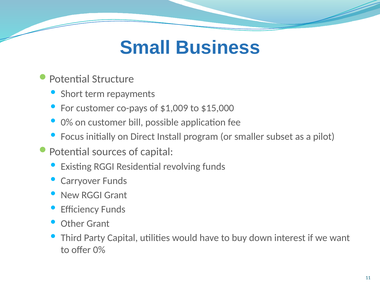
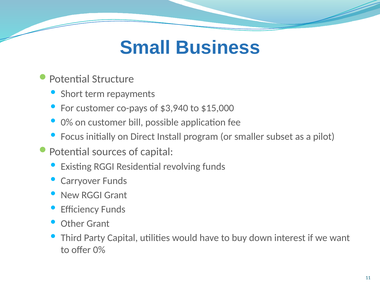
$1,009: $1,009 -> $3,940
